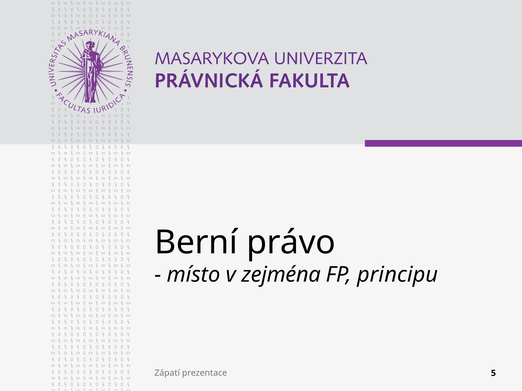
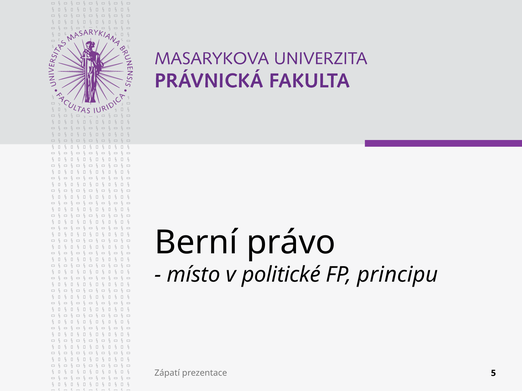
zejména: zejména -> politické
